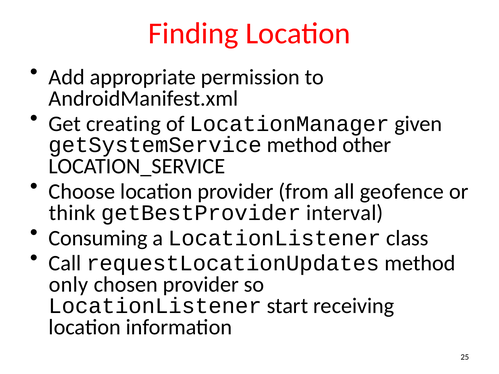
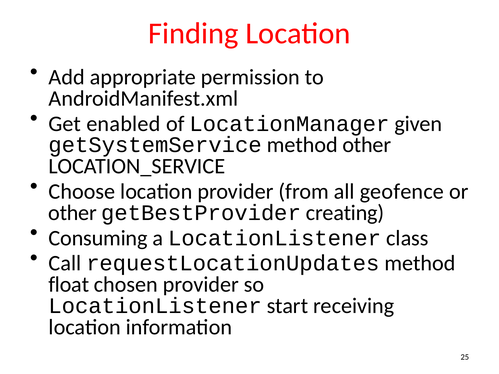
creating: creating -> enabled
think at (72, 213): think -> other
interval: interval -> creating
only: only -> float
